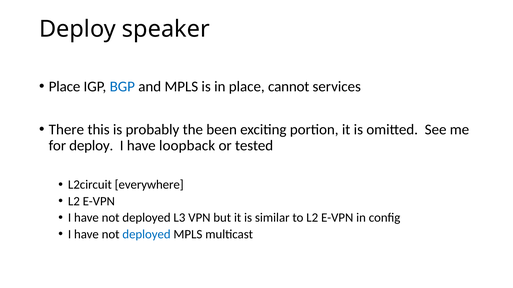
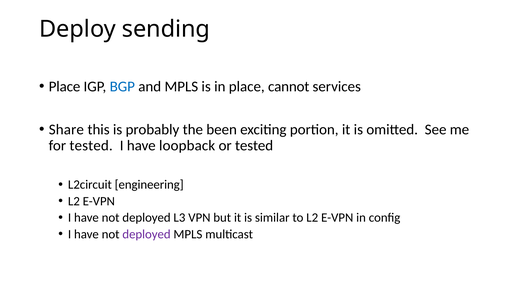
speaker: speaker -> sending
There: There -> Share
for deploy: deploy -> tested
everywhere: everywhere -> engineering
deployed at (147, 235) colour: blue -> purple
